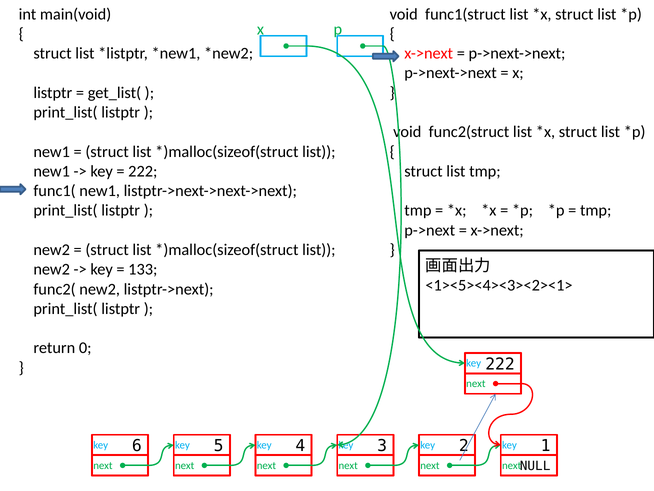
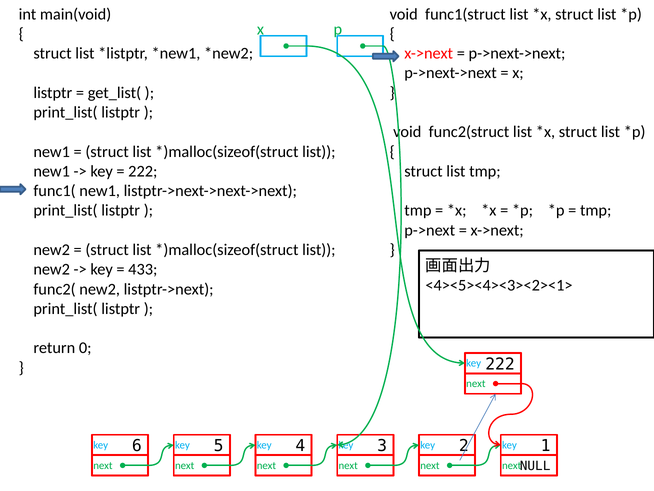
133: 133 -> 433
<1><5><4><3><2><1>: <1><5><4><3><2><1> -> <4><5><4><3><2><1>
